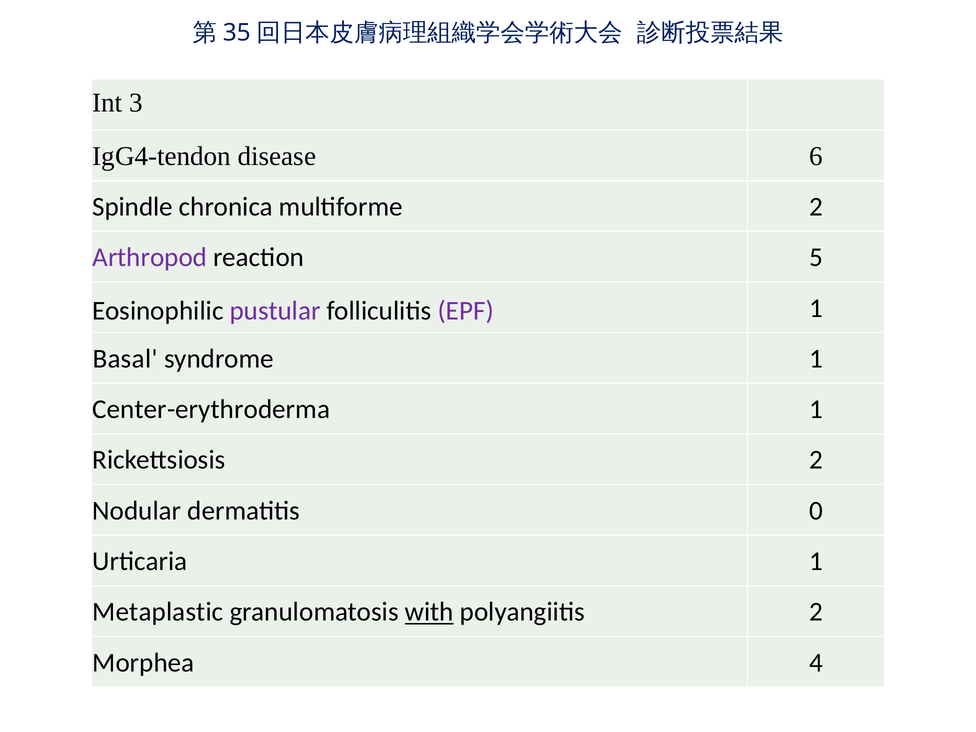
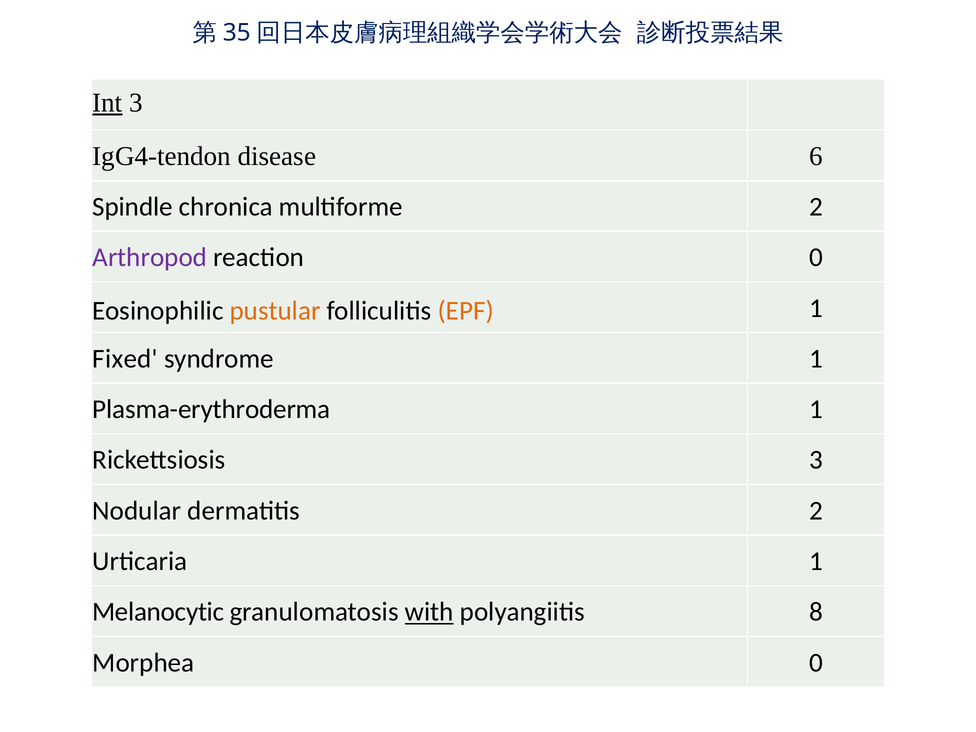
Int underline: none -> present
reaction 5: 5 -> 0
pustular colour: purple -> orange
EPF colour: purple -> orange
Basal: Basal -> Fixed
Center-erythroderma: Center-erythroderma -> Plasma-erythroderma
Rickettsiosis 2: 2 -> 3
dermatitis 0: 0 -> 2
Metaplastic: Metaplastic -> Melanocytic
polyangiitis 2: 2 -> 8
Morphea 4: 4 -> 0
